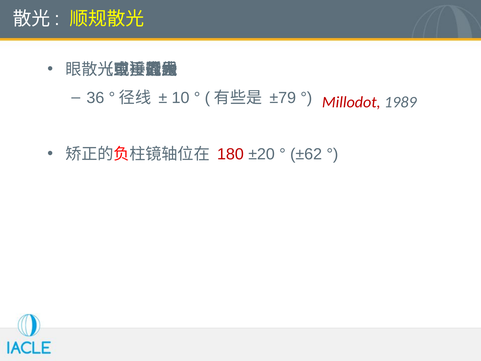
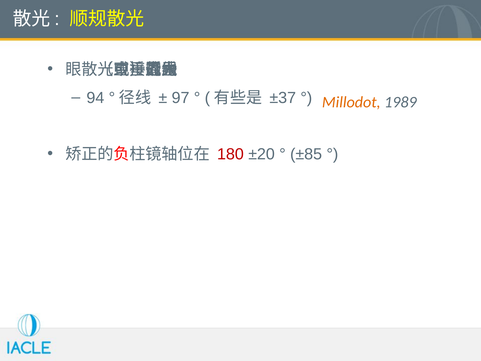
36: 36 -> 94
10: 10 -> 97
±79: ±79 -> ±37
Millodot colour: red -> orange
±62: ±62 -> ±85
